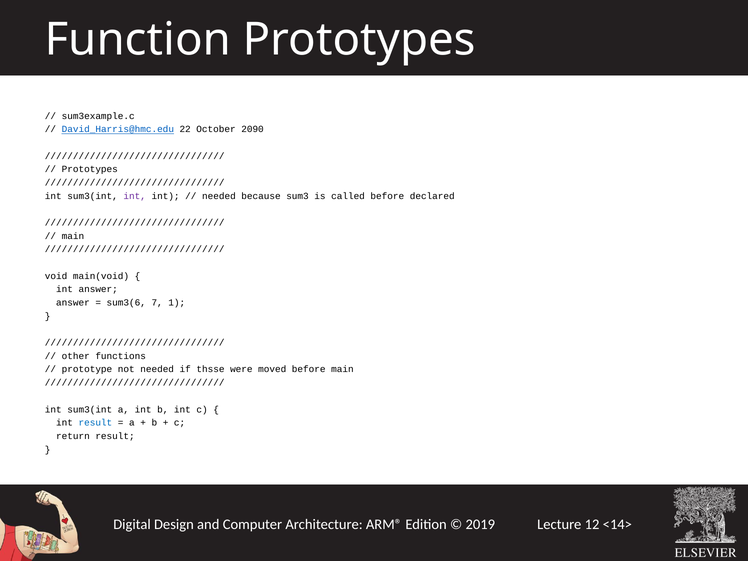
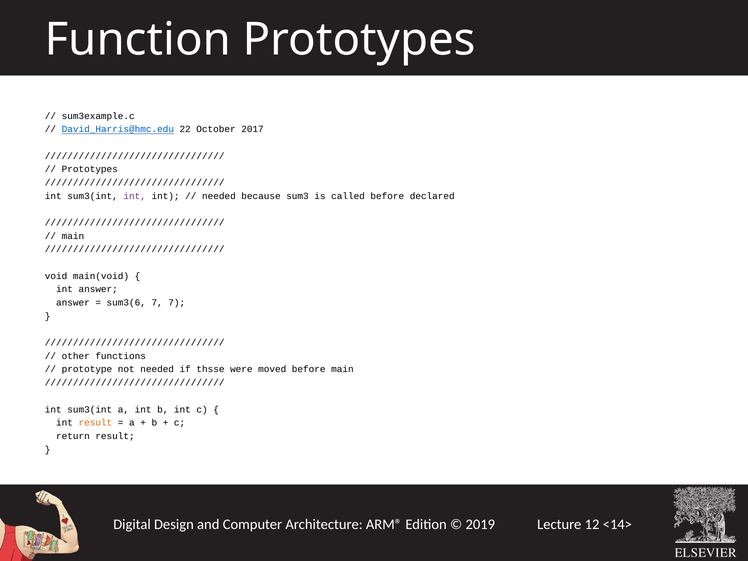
2090: 2090 -> 2017
7 1: 1 -> 7
result at (95, 423) colour: blue -> orange
